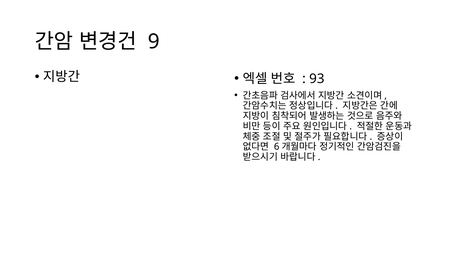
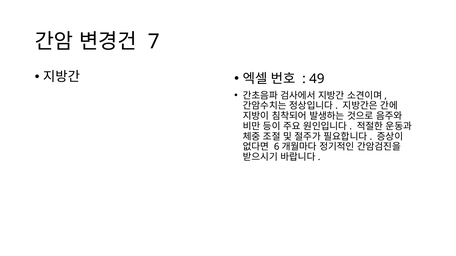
9: 9 -> 7
93: 93 -> 49
